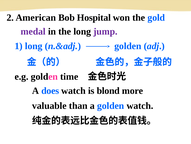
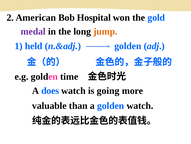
jump colour: purple -> orange
1 long: long -> held
blond: blond -> going
